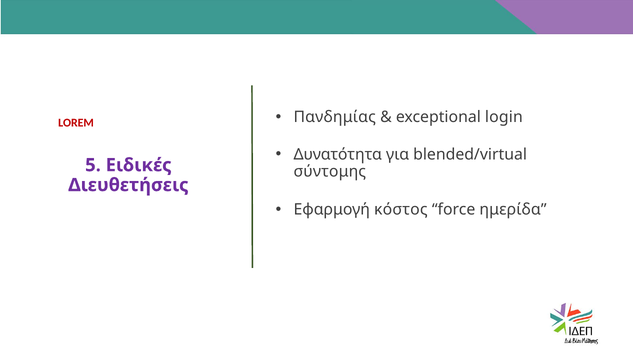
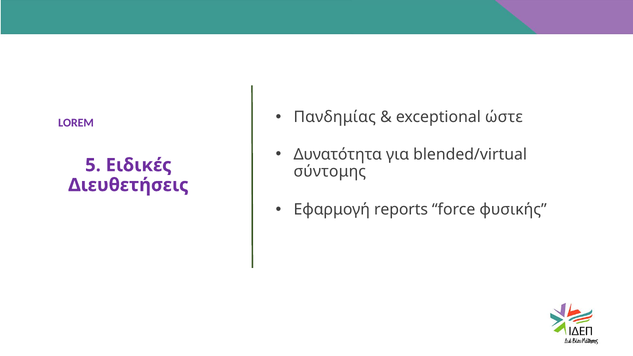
login: login -> ώστε
LOREM at (76, 123) colour: red -> purple
κόστος: κόστος -> reports
ημερίδα: ημερίδα -> φυσικής
